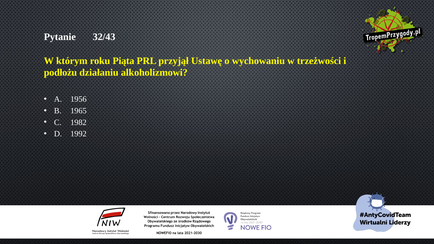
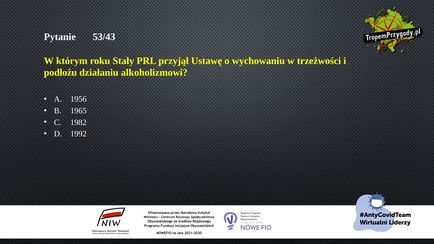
32/43: 32/43 -> 53/43
Piąta: Piąta -> Stały
